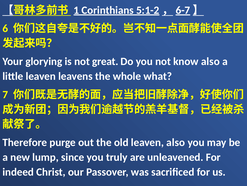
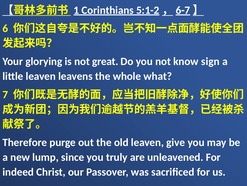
know also: also -> sign
leaven also: also -> give
